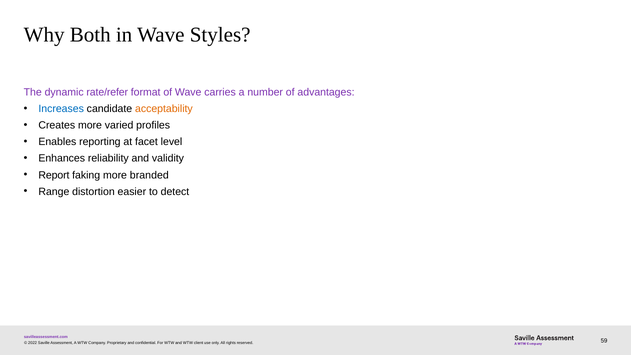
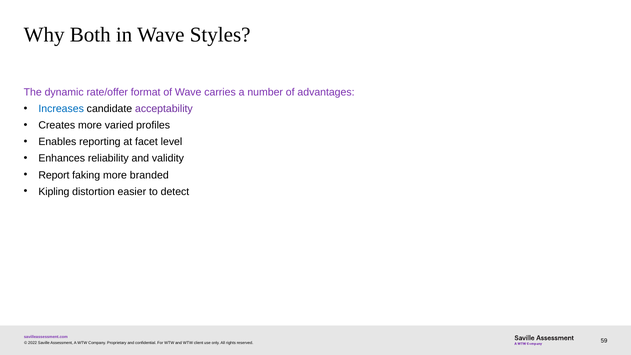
rate/refer: rate/refer -> rate/offer
acceptability colour: orange -> purple
Range: Range -> Kipling
